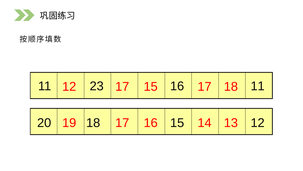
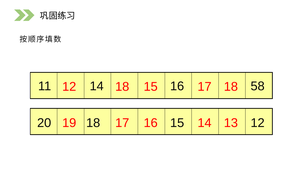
11 23: 23 -> 14
16 11: 11 -> 58
12 17: 17 -> 18
